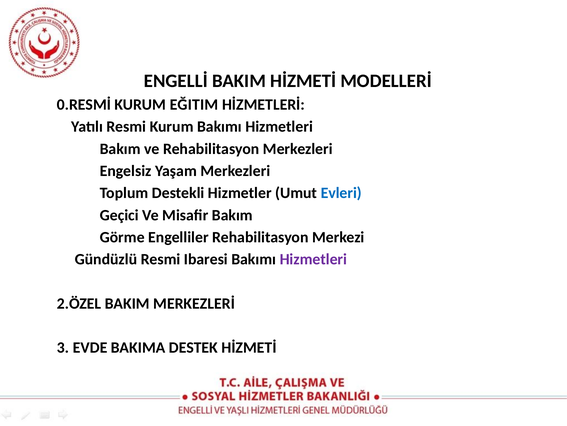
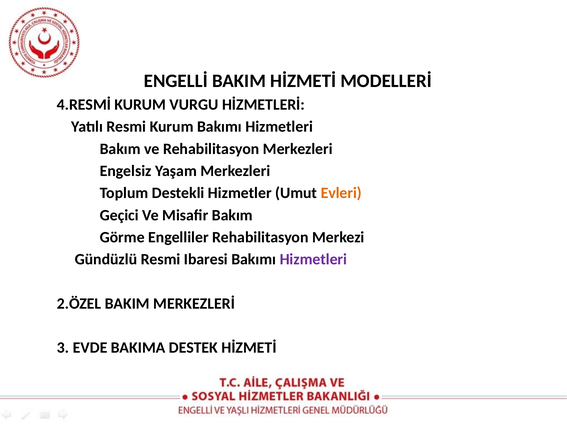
0.RESMİ: 0.RESMİ -> 4.RESMİ
EĞITIM: EĞITIM -> VURGU
Evleri colour: blue -> orange
